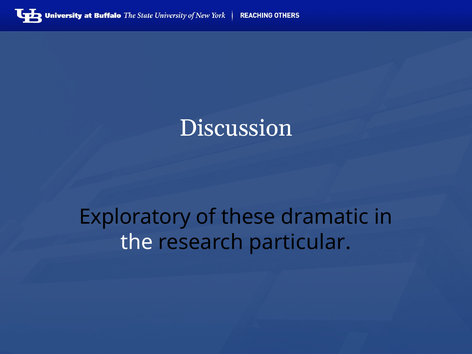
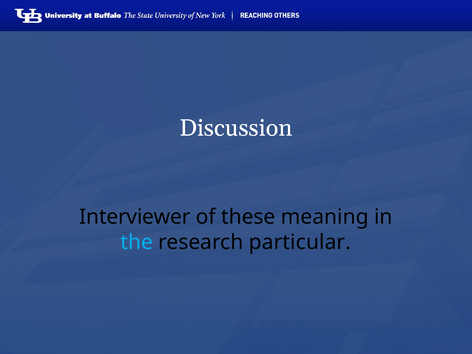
Exploratory: Exploratory -> Interviewer
dramatic: dramatic -> meaning
the colour: white -> light blue
